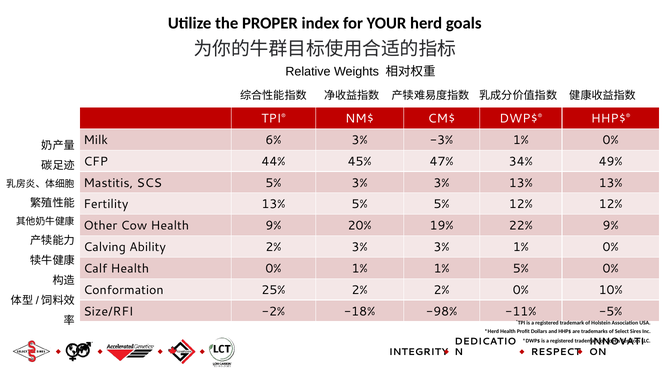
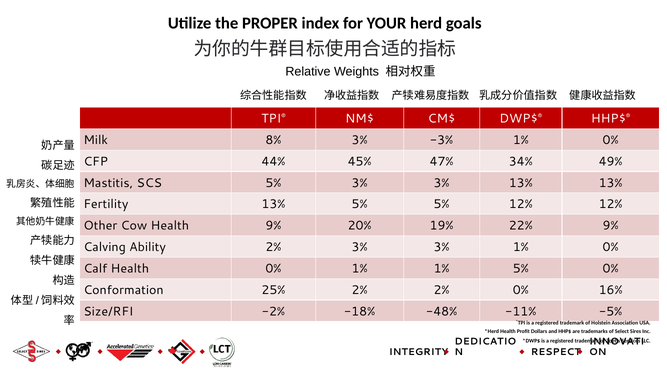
6%: 6% -> 8%
10%: 10% -> 16%
-98%: -98% -> -48%
